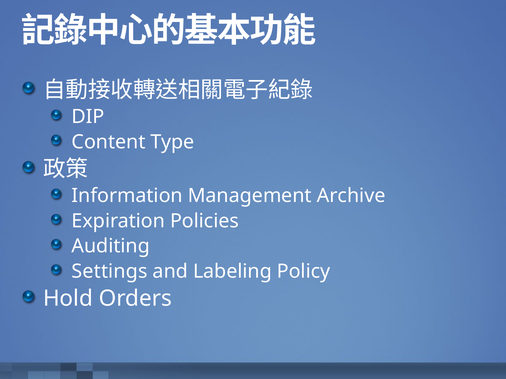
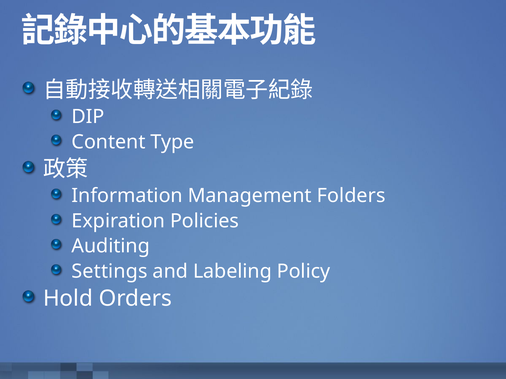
Archive: Archive -> Folders
